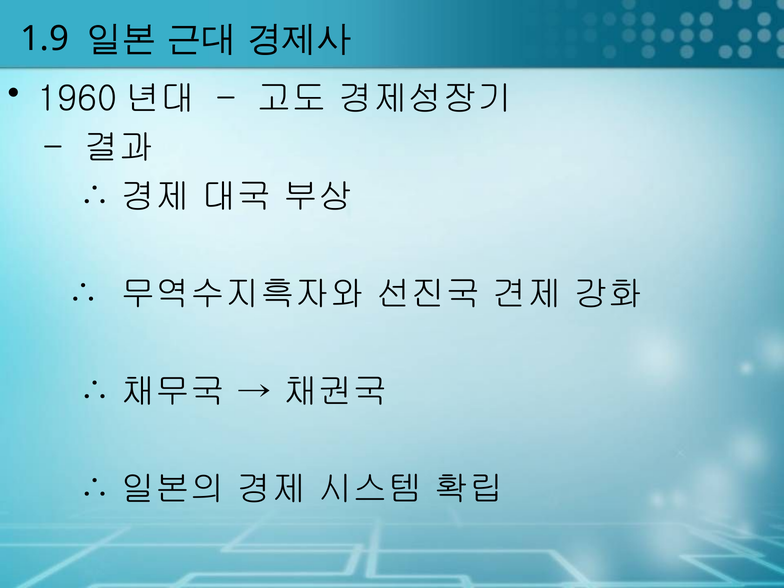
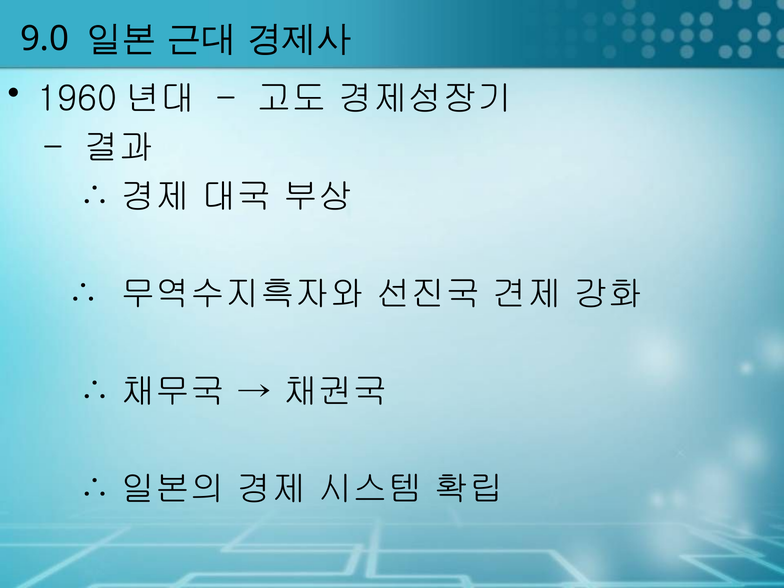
1.9: 1.9 -> 9.0
